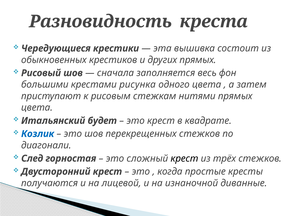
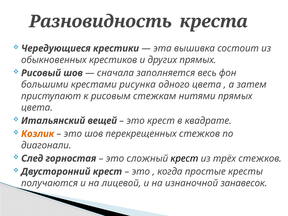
будет: будет -> вещей
Козлик colour: blue -> orange
диванные: диванные -> занавесок
